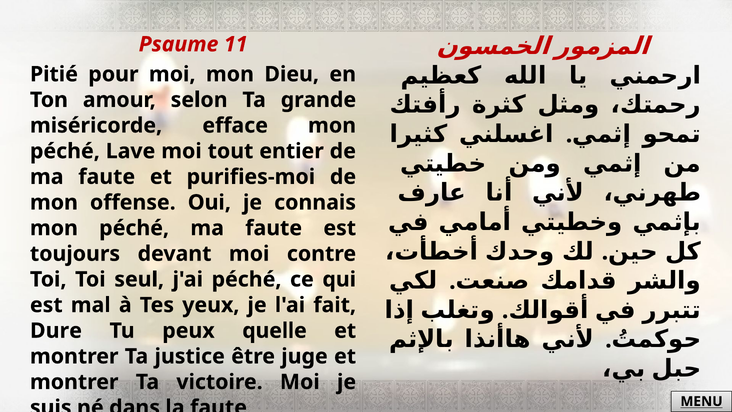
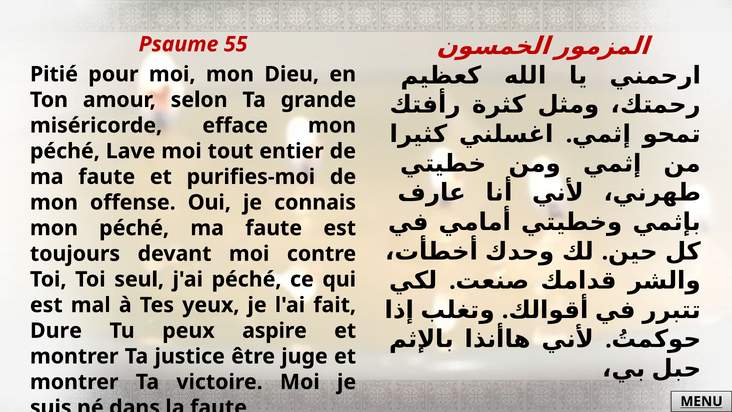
11: 11 -> 55
quelle: quelle -> aspire
